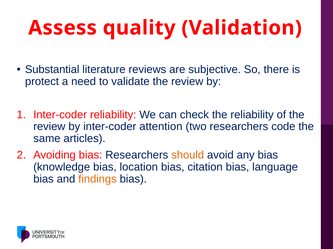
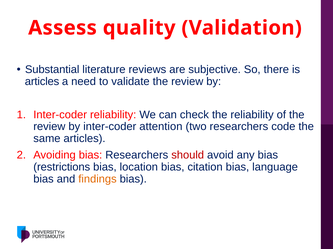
protect at (42, 82): protect -> articles
should colour: orange -> red
knowledge: knowledge -> restrictions
